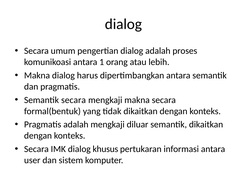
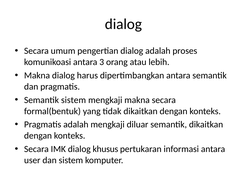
1: 1 -> 3
Semantik secara: secara -> sistem
